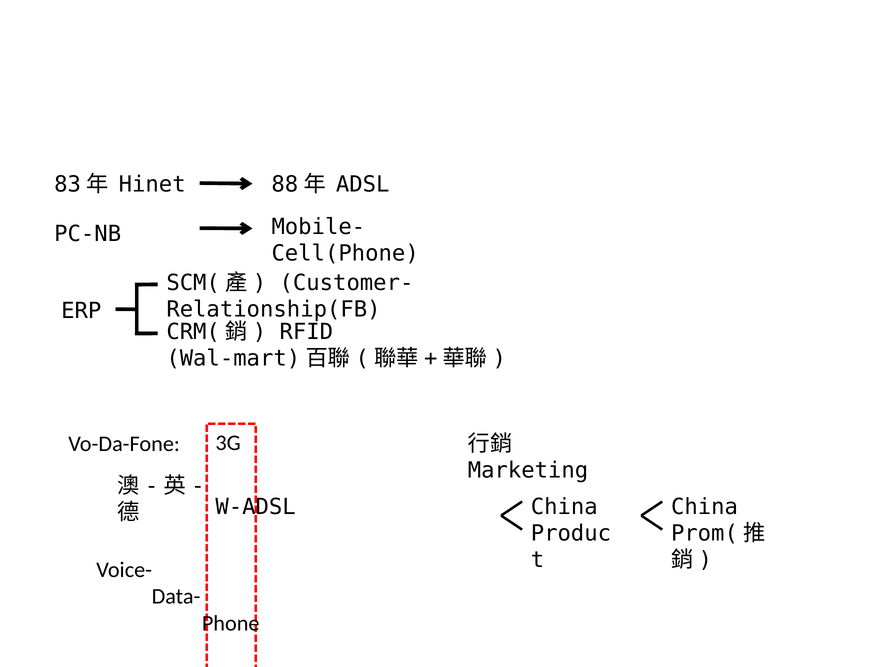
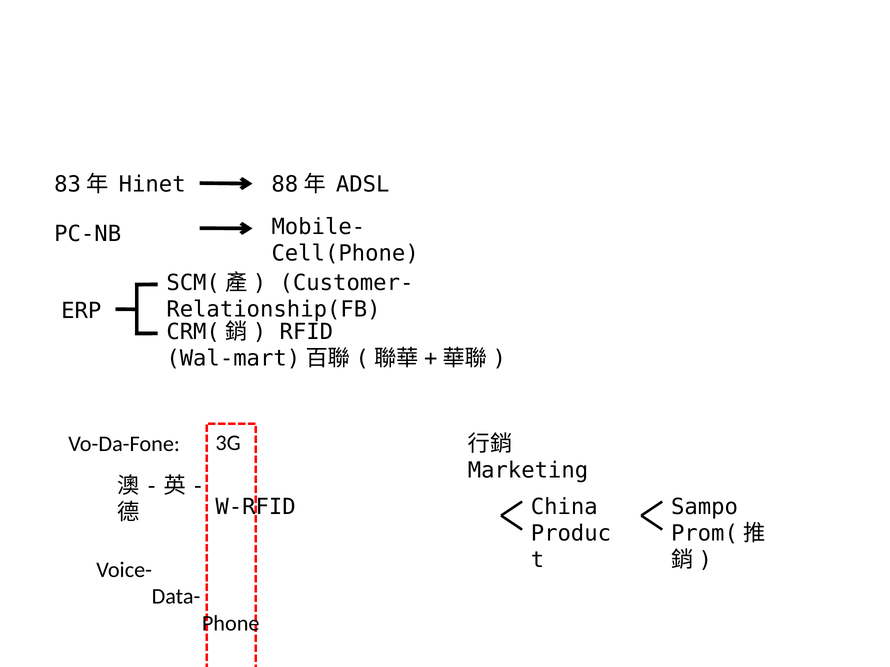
China at (704, 507): China -> Sampo
W-ADSL: W-ADSL -> W-RFID
